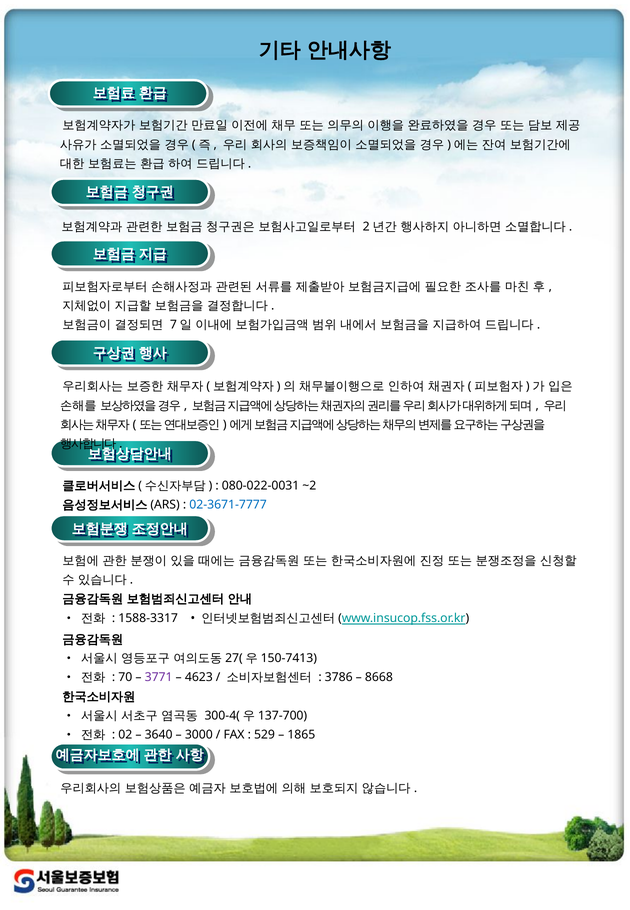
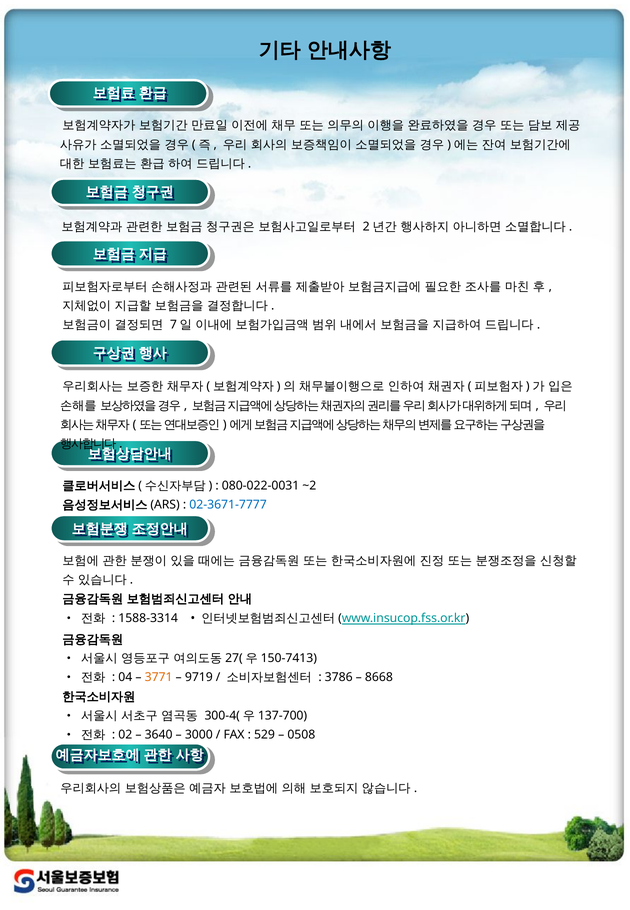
1588-3317: 1588-3317 -> 1588-3314
70: 70 -> 04
3771 colour: purple -> orange
4623: 4623 -> 9719
1865: 1865 -> 0508
